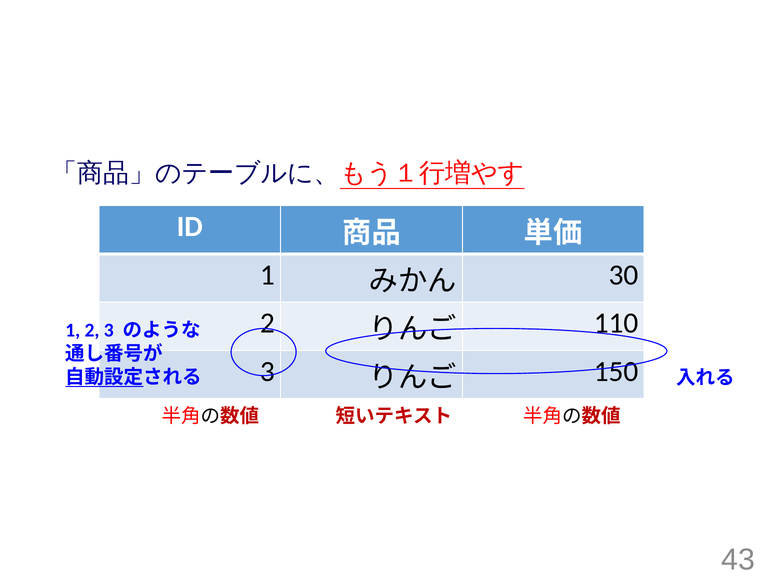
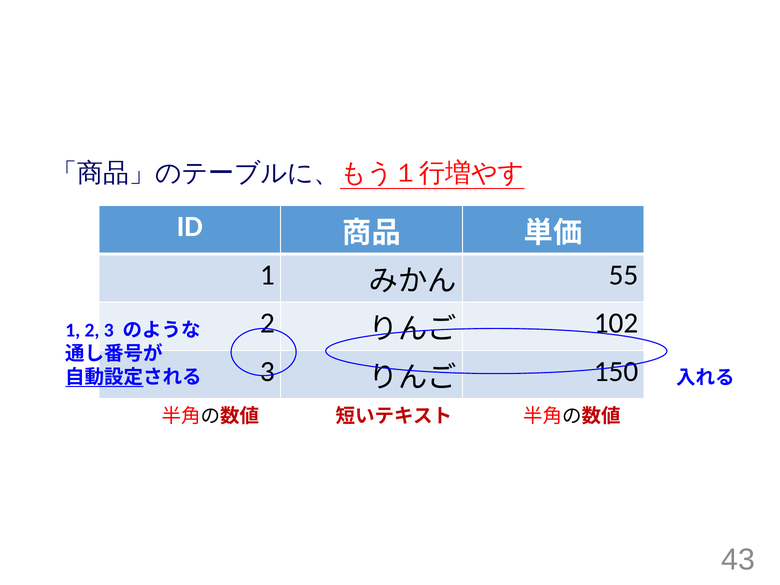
30: 30 -> 55
110: 110 -> 102
